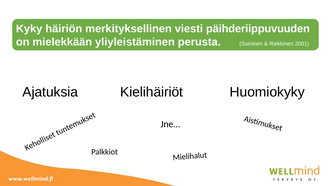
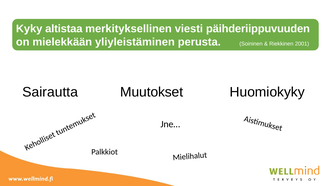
häiriön: häiriön -> altistaa
Ajatuksia: Ajatuksia -> Sairautta
Kielihäiriöt: Kielihäiriöt -> Muutokset
